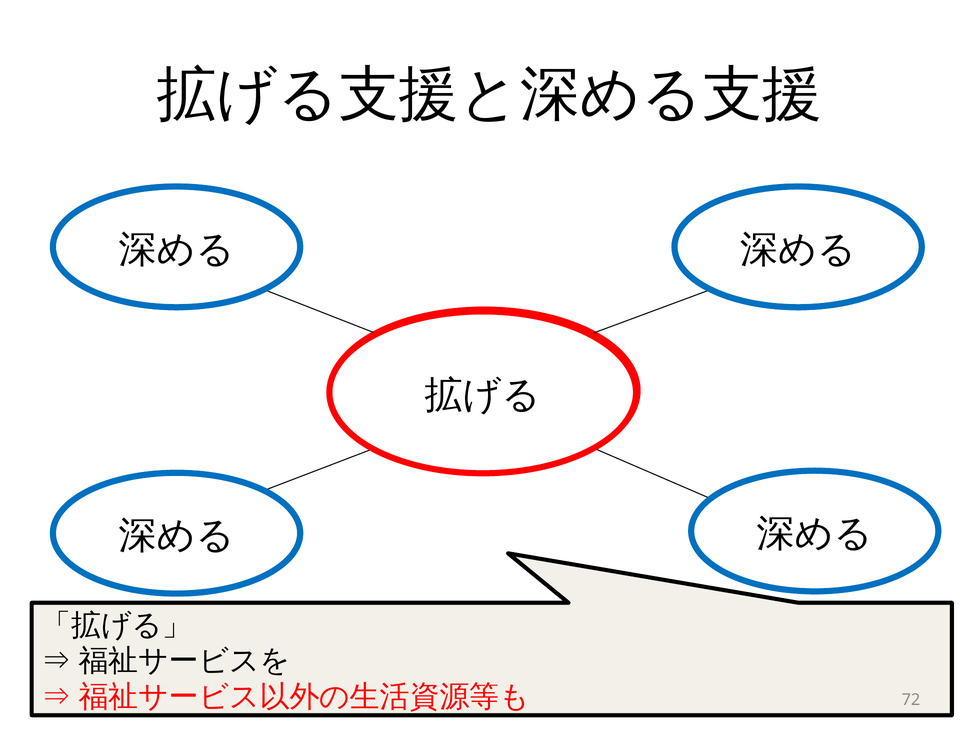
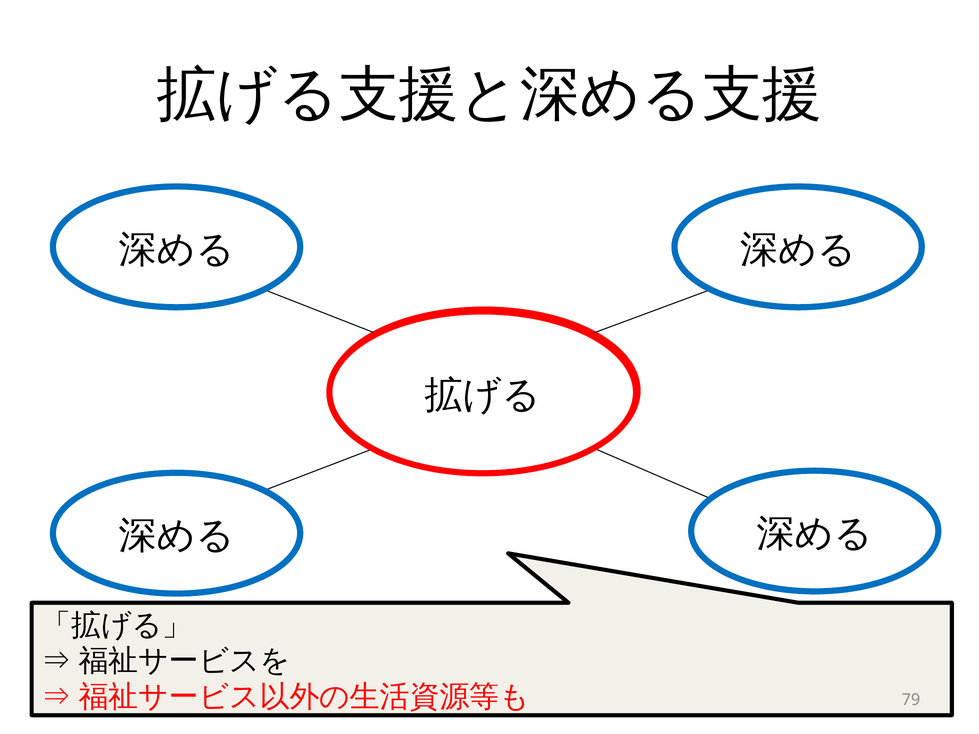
72: 72 -> 79
